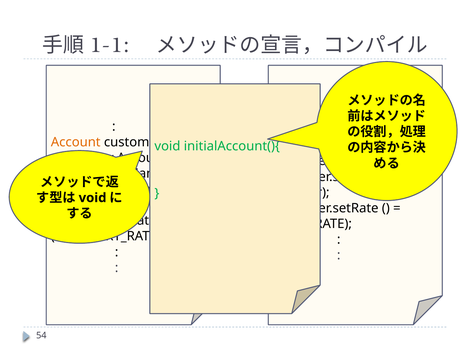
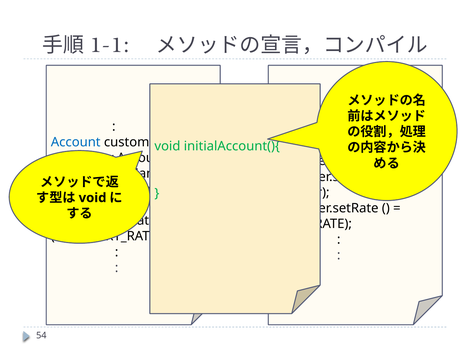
Account at (76, 142) colour: orange -> blue
